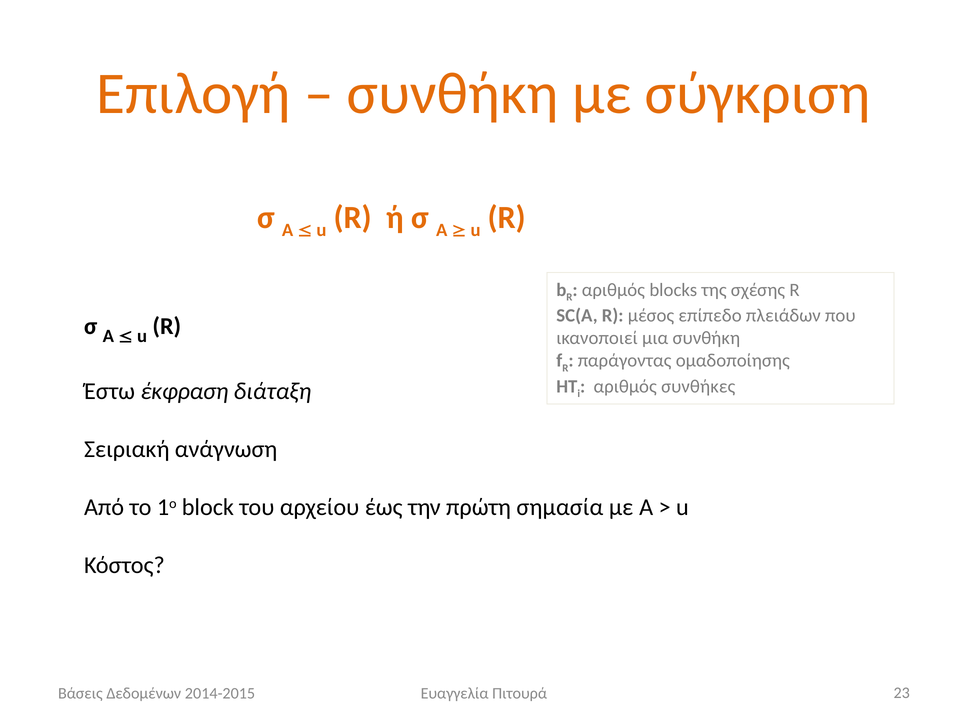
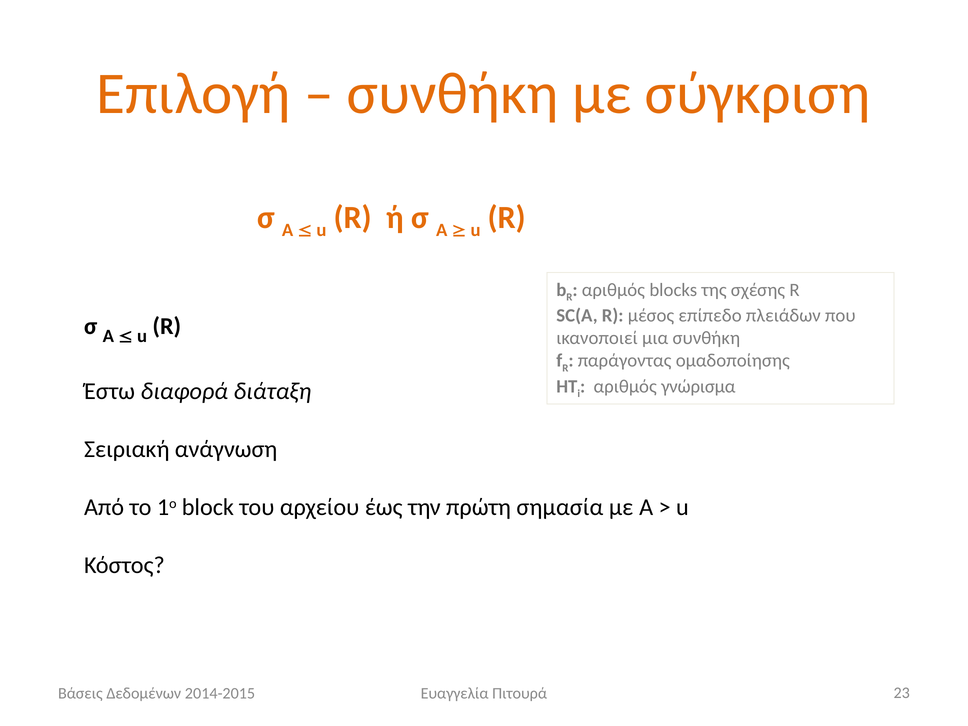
συνθήκες: συνθήκες -> γνώρισμα
έκφραση: έκφραση -> διαφορά
